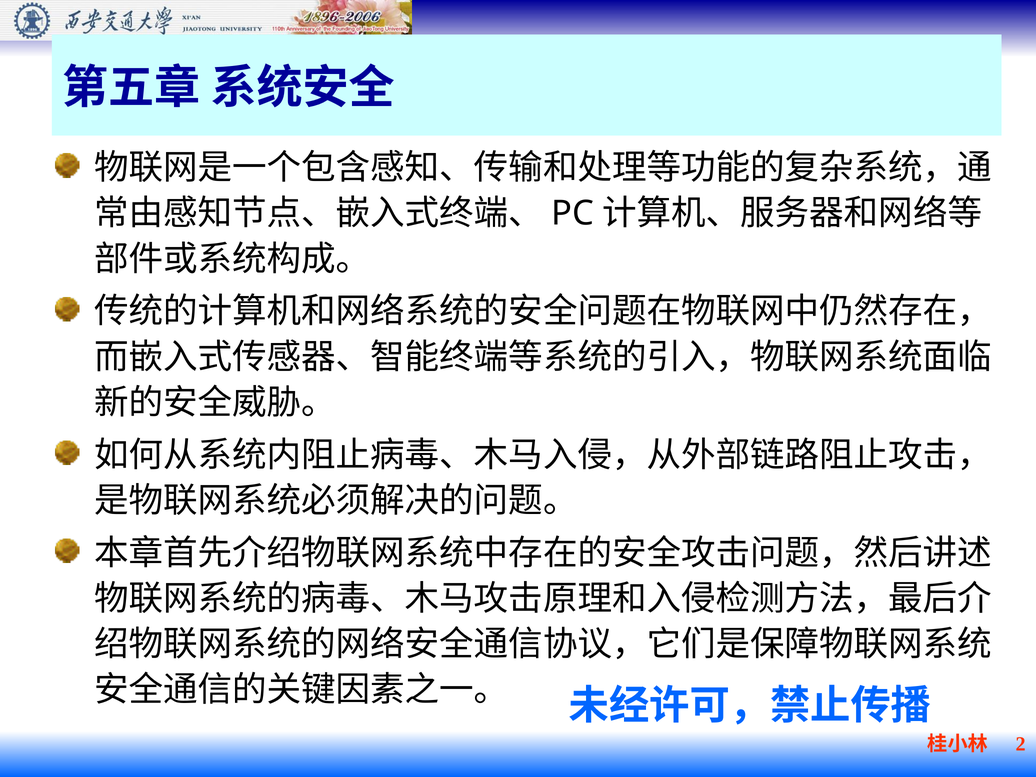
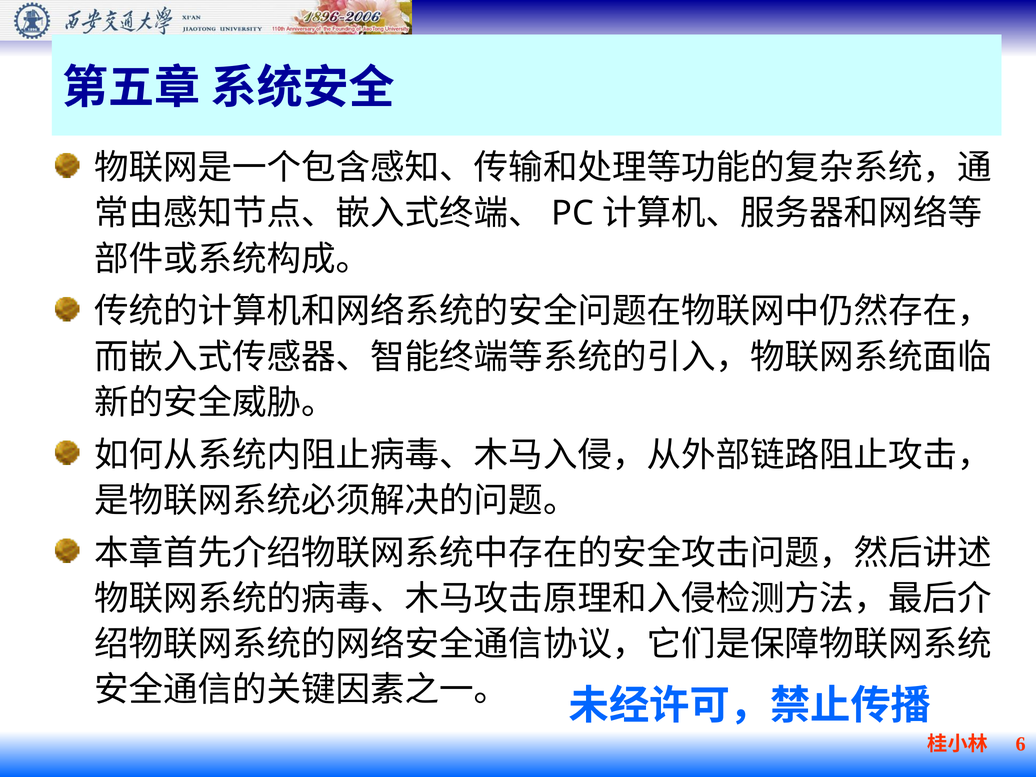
2: 2 -> 6
